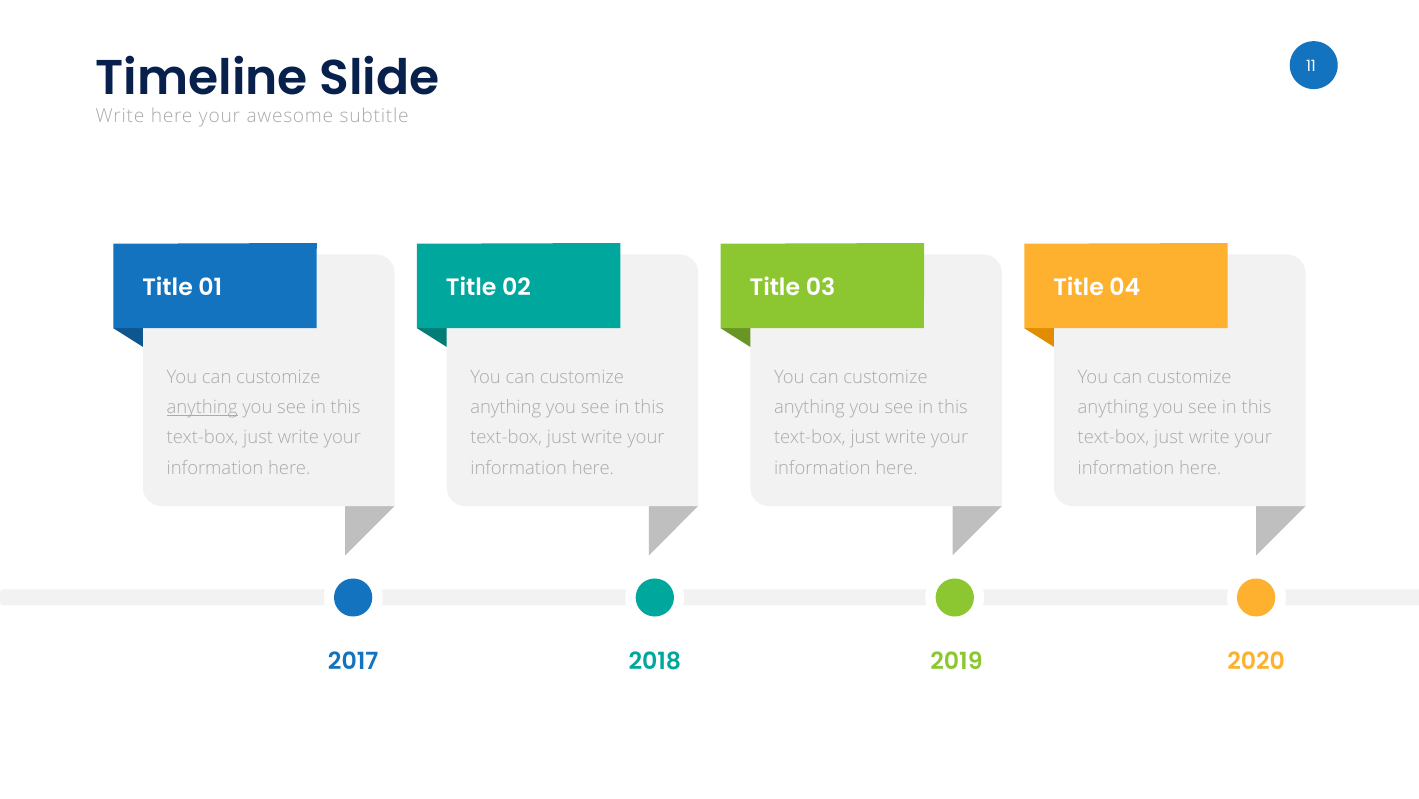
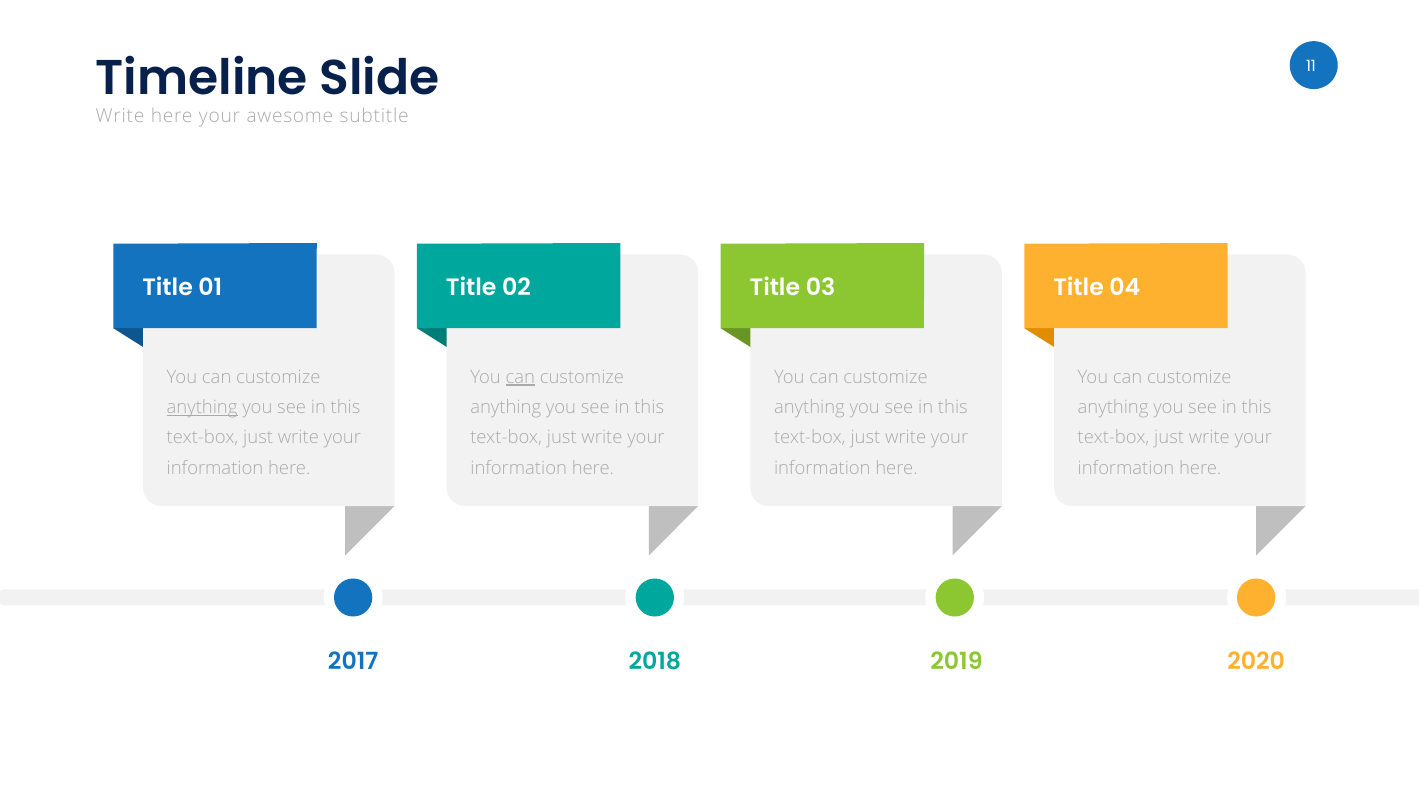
can at (520, 377) underline: none -> present
